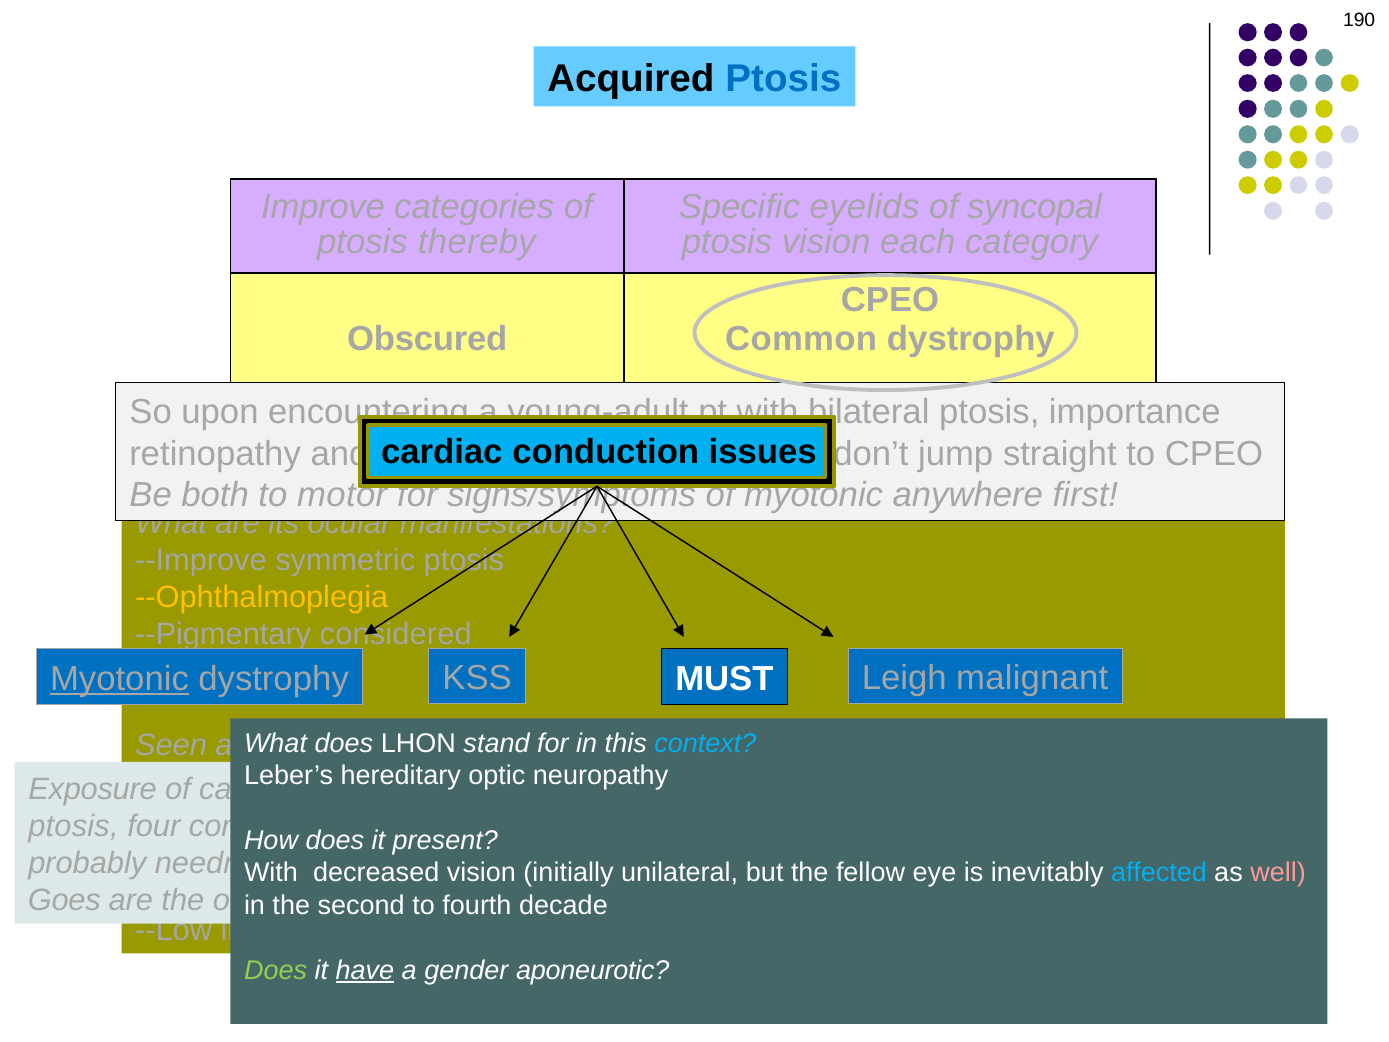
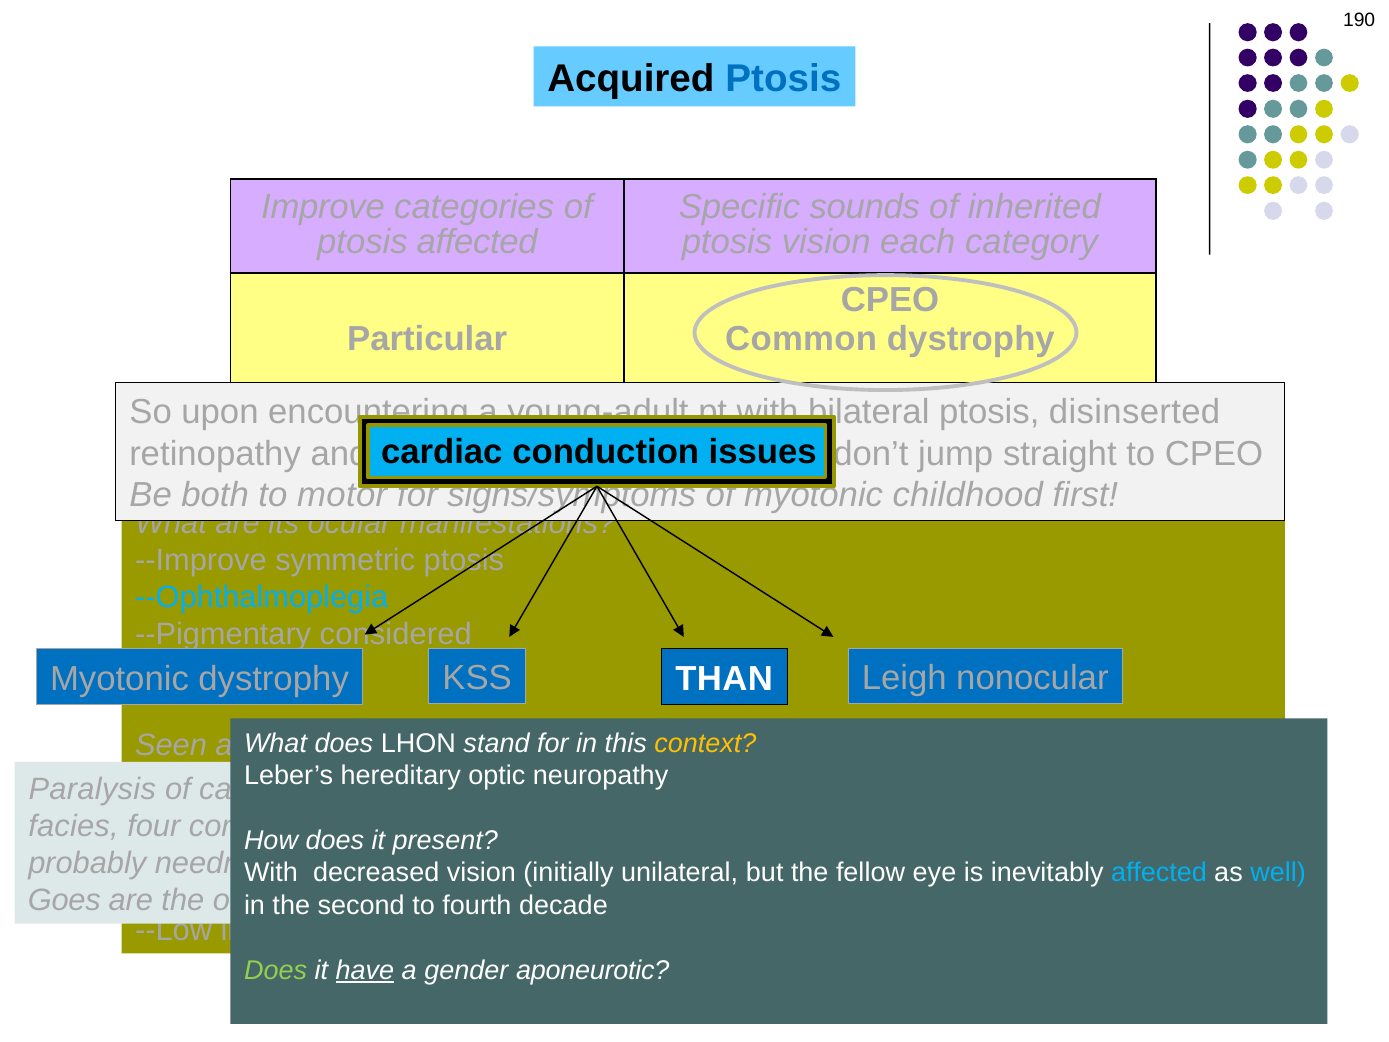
eyelids: eyelids -> sounds
of syncopal: syncopal -> inherited
ptosis thereby: thereby -> affected
Obscured: Obscured -> Particular
importance: importance -> disinserted
anywhere: anywhere -> childhood
--Ophthalmoplegia colour: yellow -> light blue
Myotonic at (119, 679) underline: present -> none
MUST: MUST -> THAN
malignant at (1032, 678): malignant -> nonocular
context colour: light blue -> yellow
Exposure: Exposure -> Paralysis
ptosis at (73, 826): ptosis -> facies
well colour: pink -> light blue
